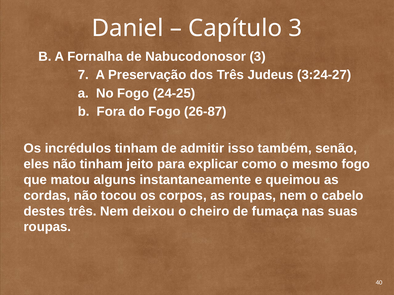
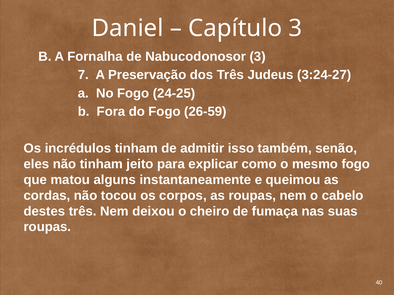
26-87: 26-87 -> 26-59
